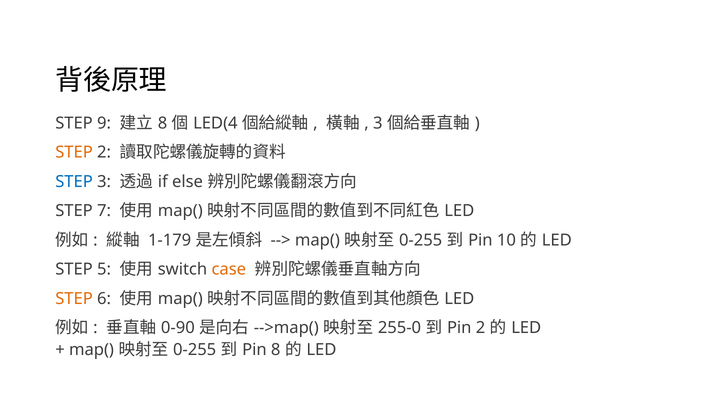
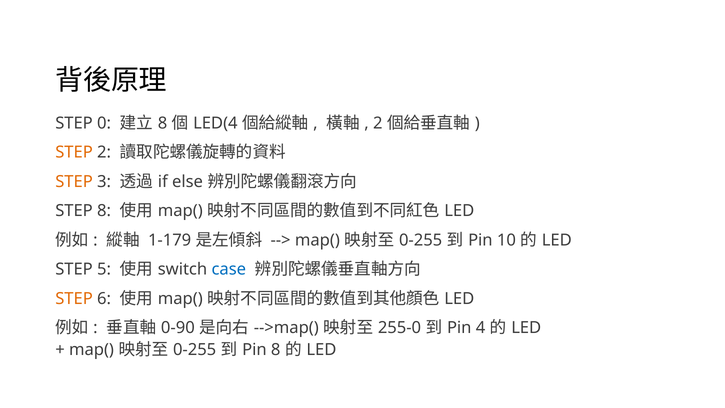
9: 9 -> 0
3 at (378, 123): 3 -> 2
STEP at (74, 182) colour: blue -> orange
STEP 7: 7 -> 8
case colour: orange -> blue
2 at (481, 328): 2 -> 4
